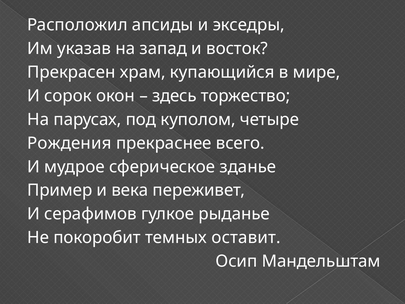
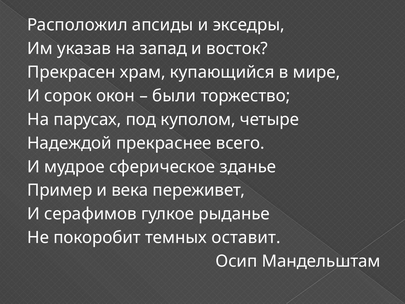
здесь: здесь -> были
Рождения: Рождения -> Надеждой
